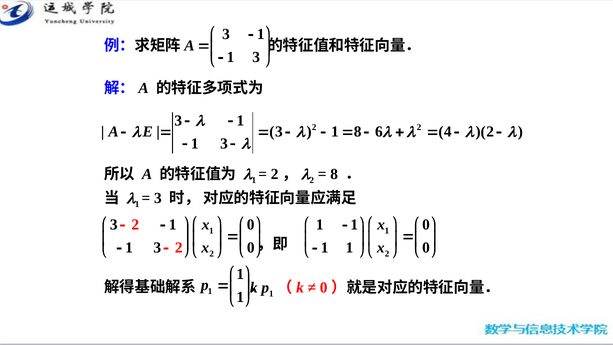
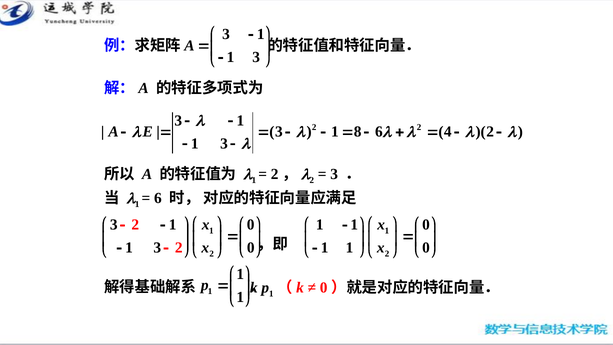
8 at (334, 174): 8 -> 3
3 at (158, 198): 3 -> 6
